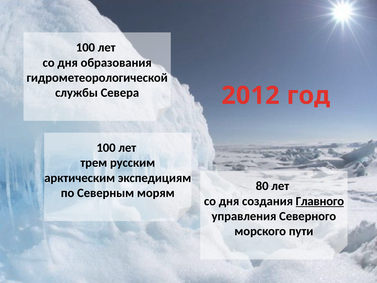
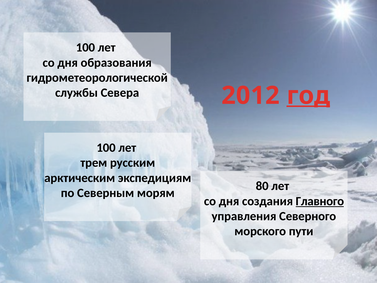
год underline: none -> present
